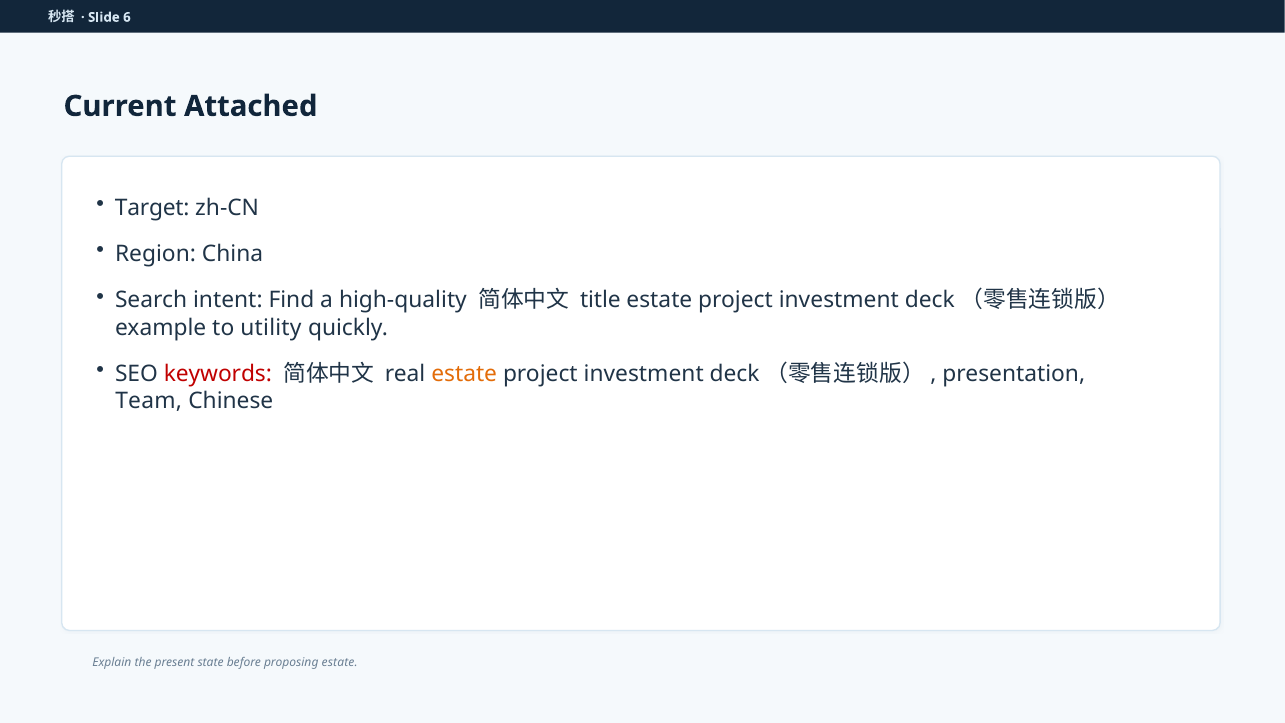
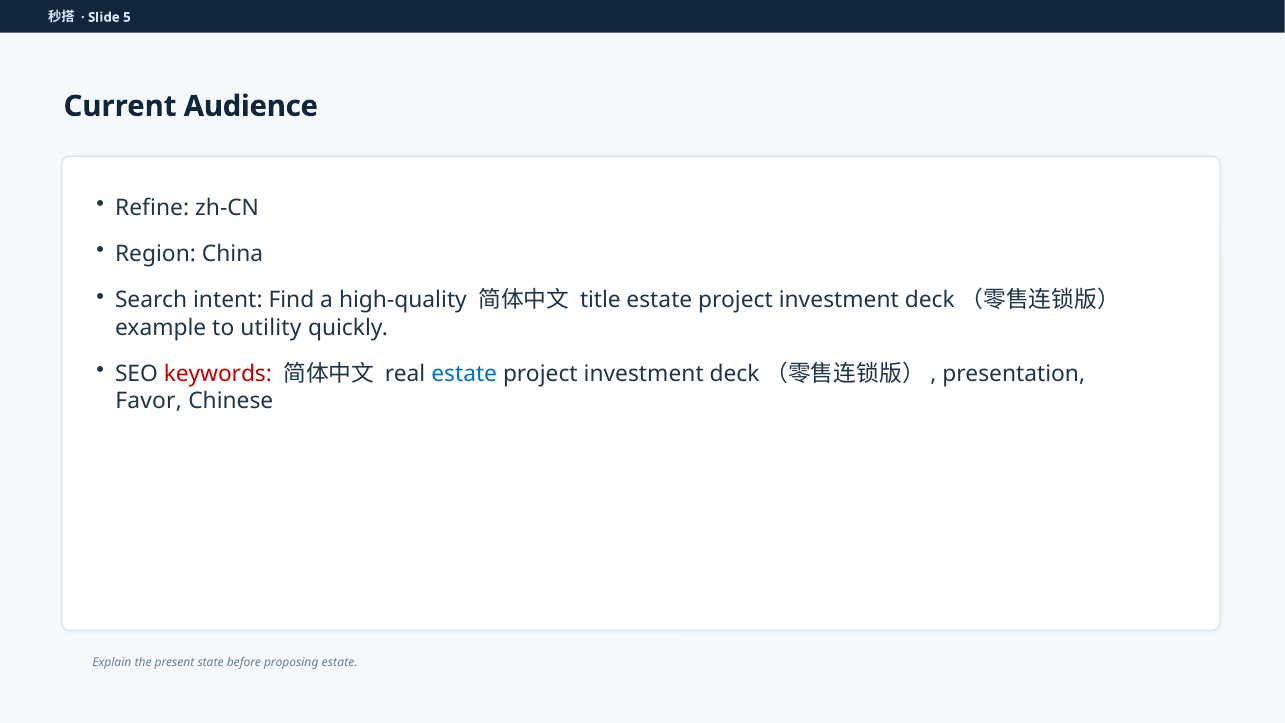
6: 6 -> 5
Attached: Attached -> Audience
Target: Target -> Refine
estate at (464, 373) colour: orange -> blue
Team: Team -> Favor
